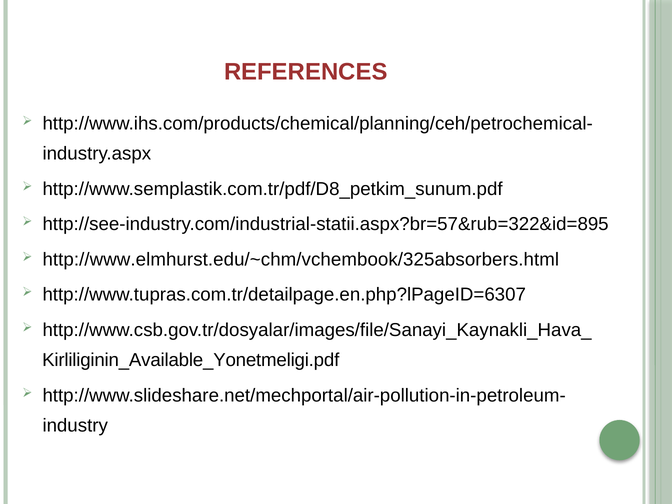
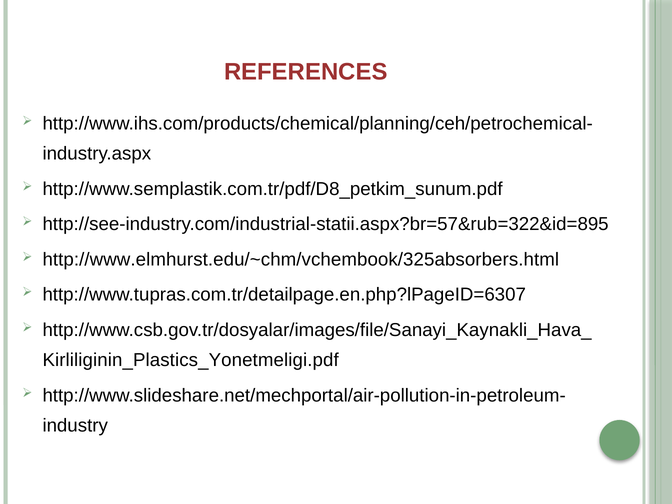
Kirliliginin_Available_Yonetmeligi.pdf: Kirliliginin_Available_Yonetmeligi.pdf -> Kirliliginin_Plastics_Yonetmeligi.pdf
